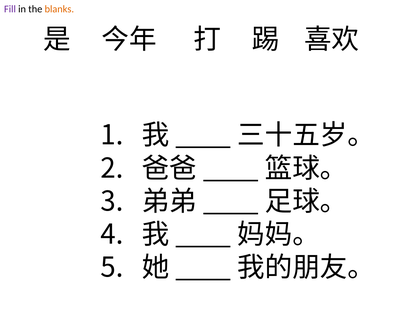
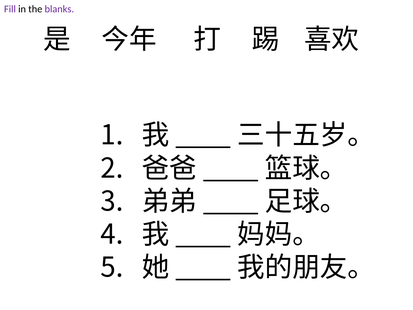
blanks colour: orange -> purple
